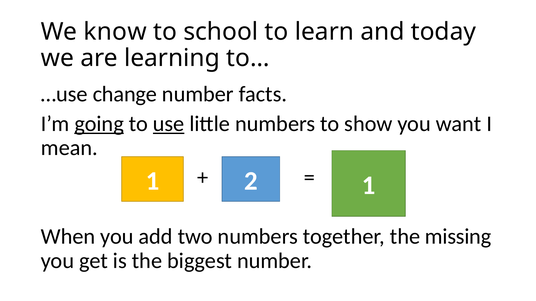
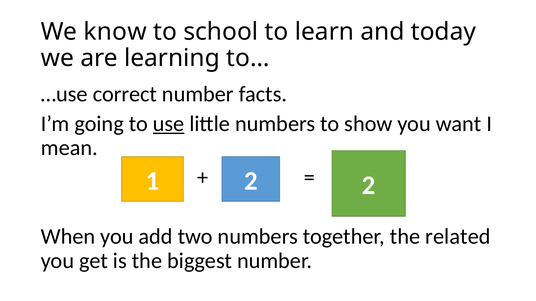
change: change -> correct
going underline: present -> none
2 1: 1 -> 2
missing: missing -> related
